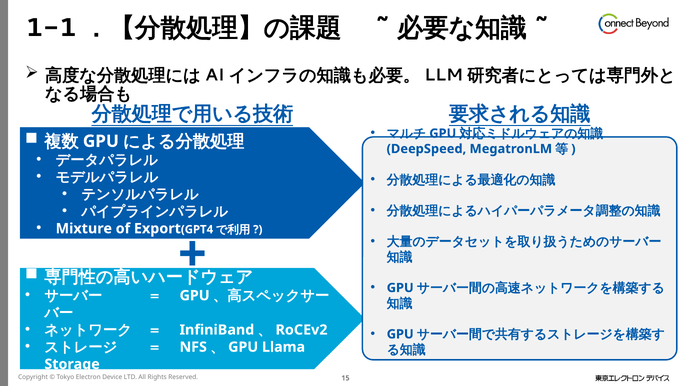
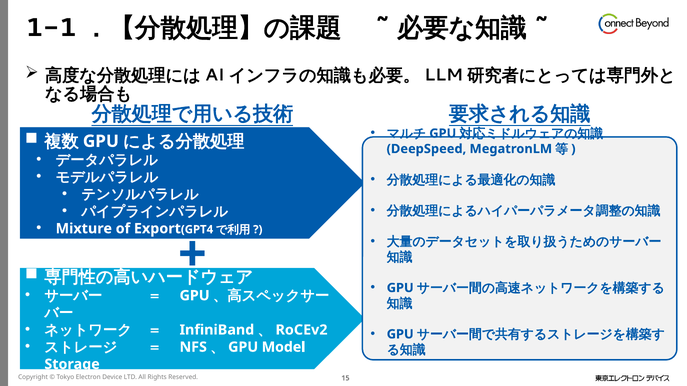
Llama: Llama -> Model
